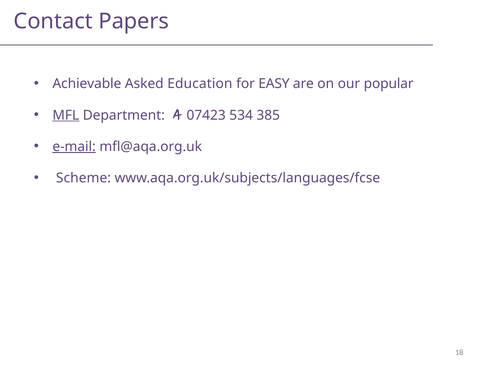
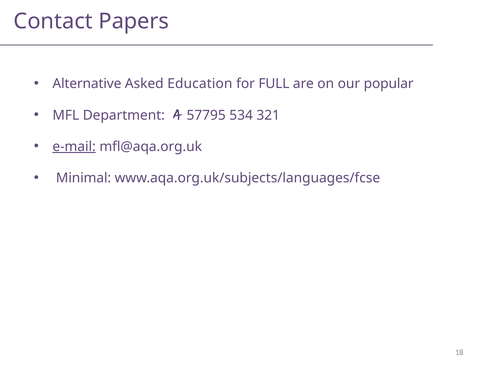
Achievable: Achievable -> Alternative
EASY: EASY -> FULL
MFL underline: present -> none
07423: 07423 -> 57795
385: 385 -> 321
Scheme: Scheme -> Minimal
